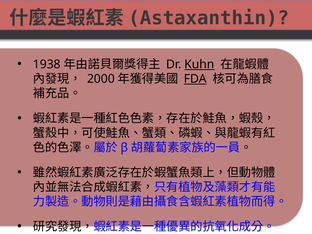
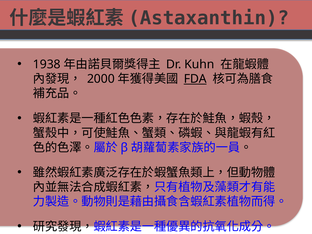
Kuhn underline: present -> none
